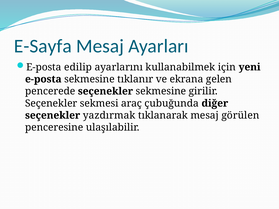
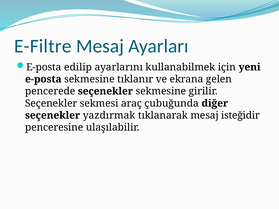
E-Sayfa: E-Sayfa -> E-Filtre
görülen: görülen -> isteğidir
